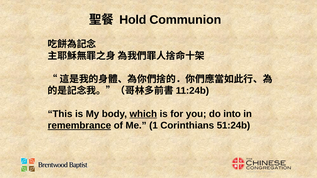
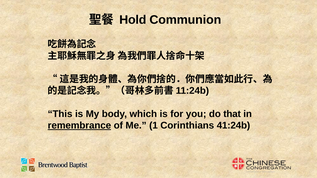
which underline: present -> none
into: into -> that
51:24b: 51:24b -> 41:24b
